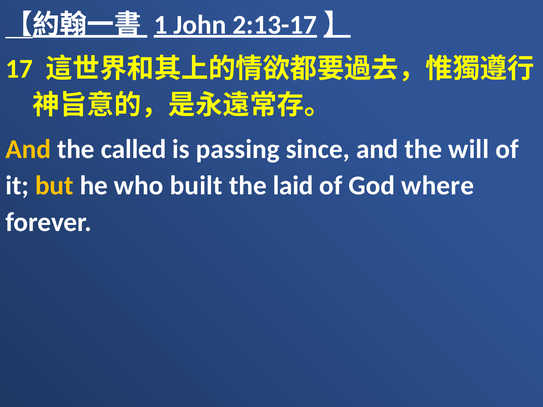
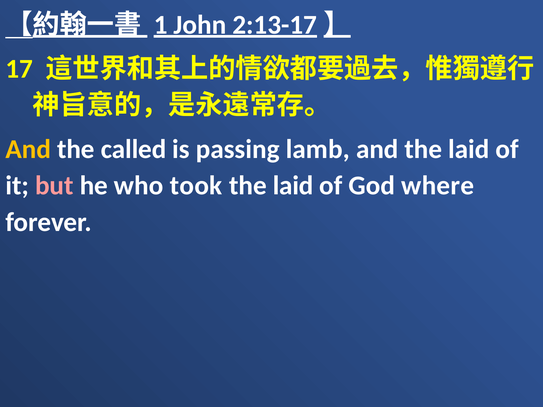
since: since -> lamb
and the will: will -> laid
but colour: yellow -> pink
built: built -> took
